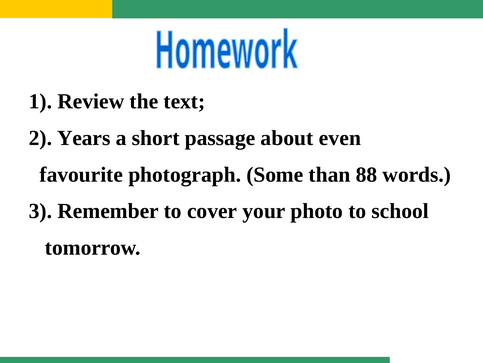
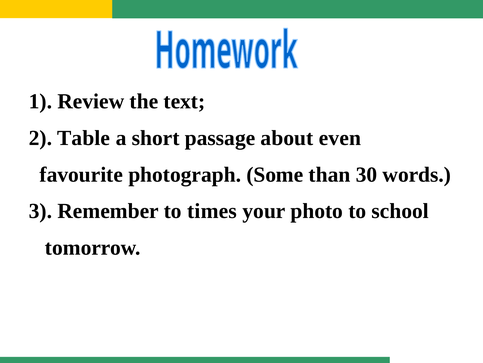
Years: Years -> Table
88: 88 -> 30
cover: cover -> times
